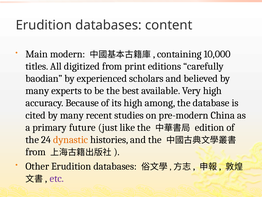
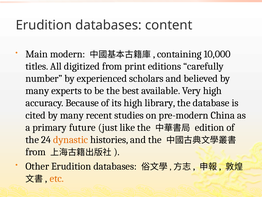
baodian: baodian -> number
among: among -> library
etc colour: purple -> orange
